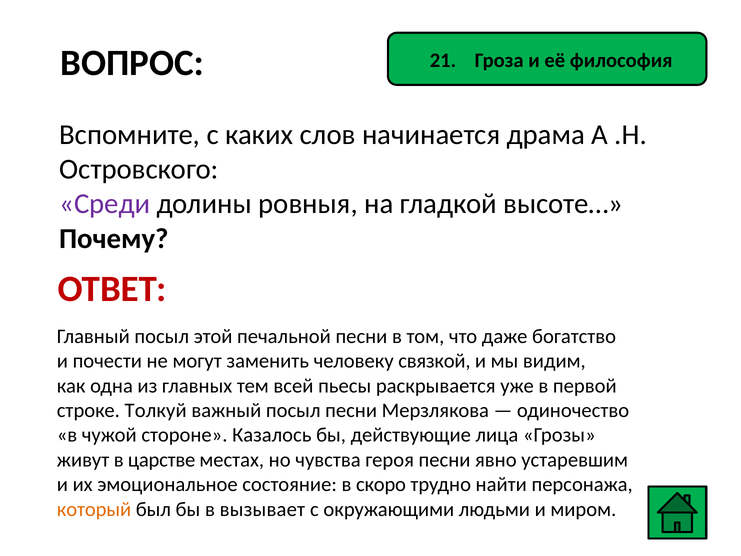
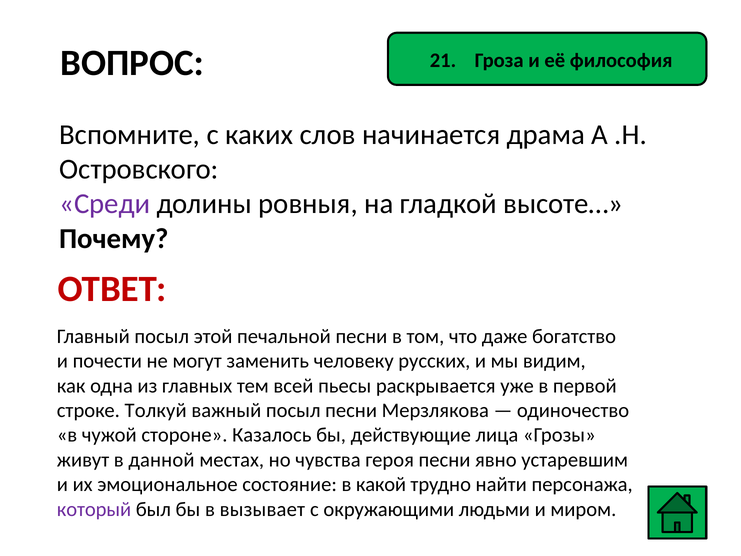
связкой: связкой -> русских
царстве: царстве -> данной
скоро: скоро -> какой
который colour: orange -> purple
